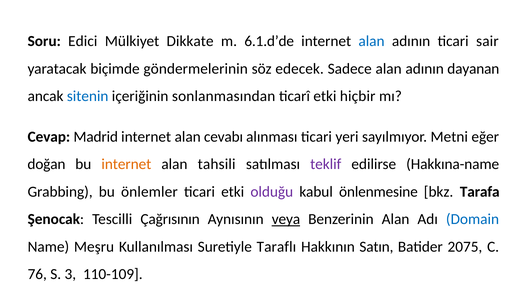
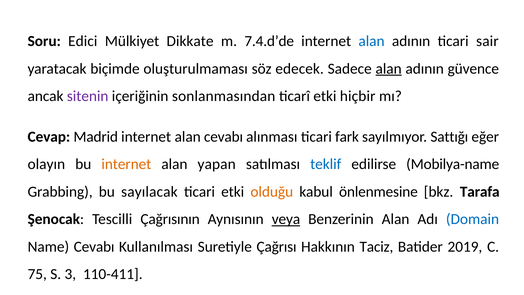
6.1.d’de: 6.1.d’de -> 7.4.d’de
göndermelerinin: göndermelerinin -> oluşturulmaması
alan at (389, 69) underline: none -> present
dayanan: dayanan -> güvence
sitenin colour: blue -> purple
yeri: yeri -> fark
Metni: Metni -> Sattığı
doğan: doğan -> olayın
tahsili: tahsili -> yapan
teklif colour: purple -> blue
Hakkına-name: Hakkına-name -> Mobilya-name
önlemler: önlemler -> sayılacak
olduğu colour: purple -> orange
Name Meşru: Meşru -> Cevabı
Taraflı: Taraflı -> Çağrısı
Satın: Satın -> Taciz
2075: 2075 -> 2019
76: 76 -> 75
110-109: 110-109 -> 110-411
